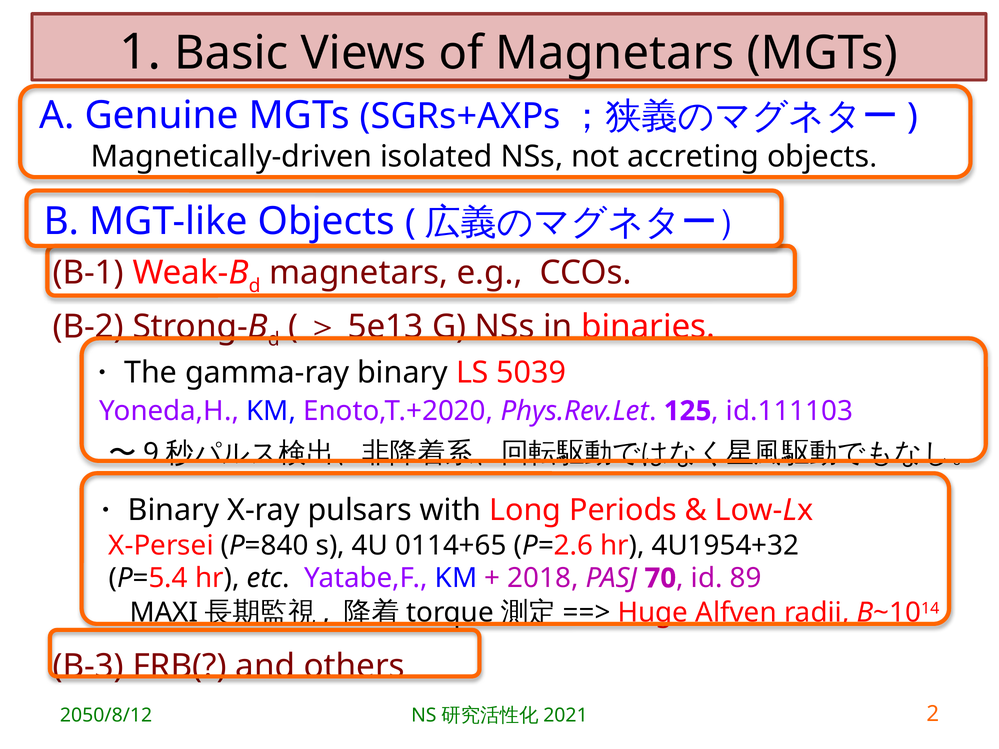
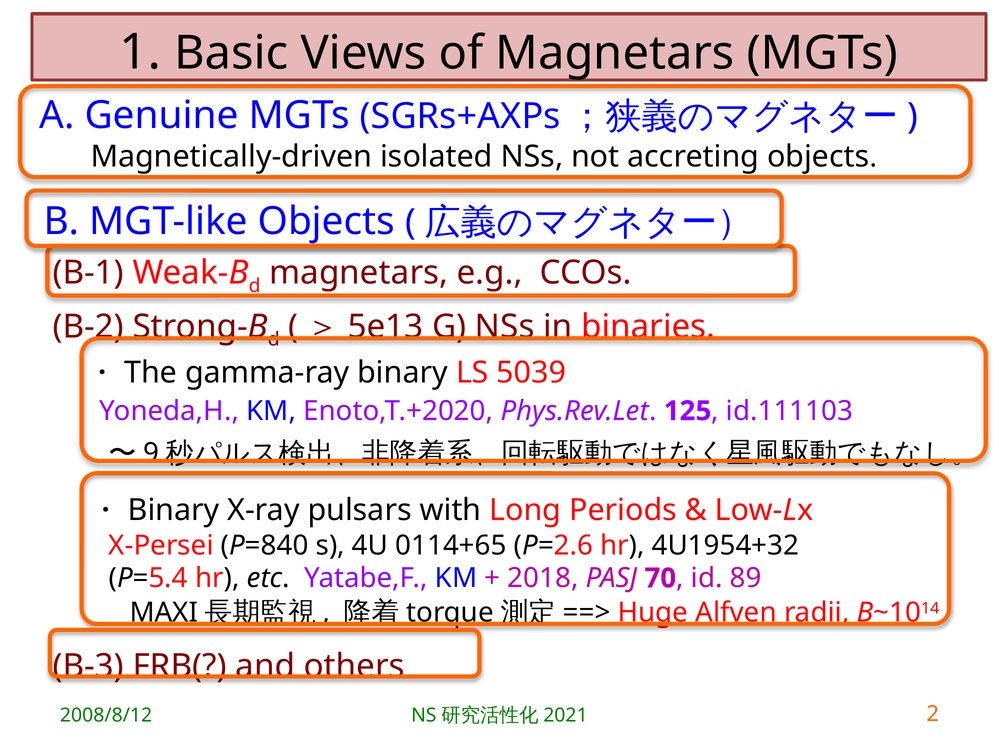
2050/8/12: 2050/8/12 -> 2008/8/12
